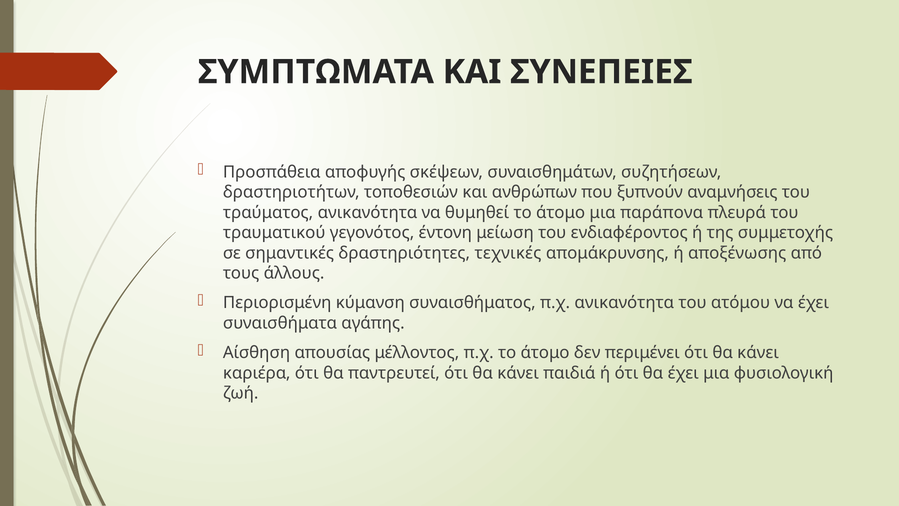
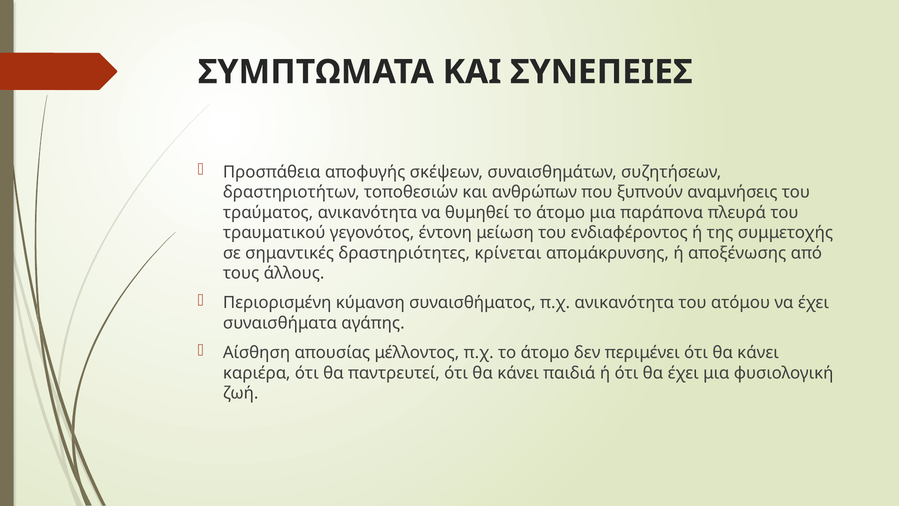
τεχνικές: τεχνικές -> κρίνεται
